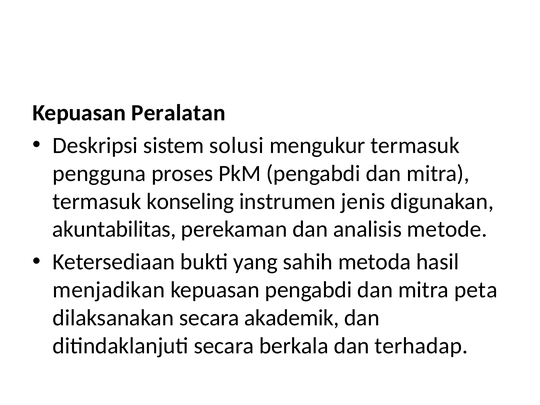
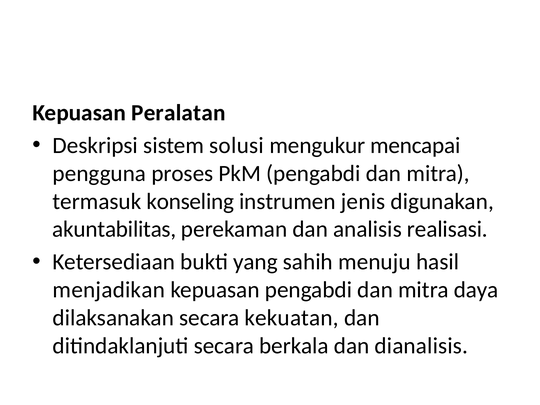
mengukur termasuk: termasuk -> mencapai
metode: metode -> realisasi
metoda: metoda -> menuju
peta: peta -> daya
akademik: akademik -> kekuatan
terhadap: terhadap -> dianalisis
